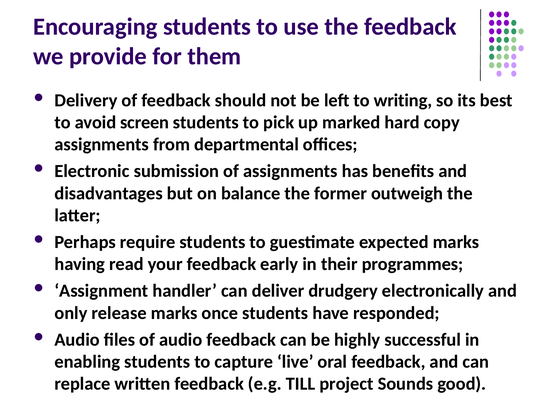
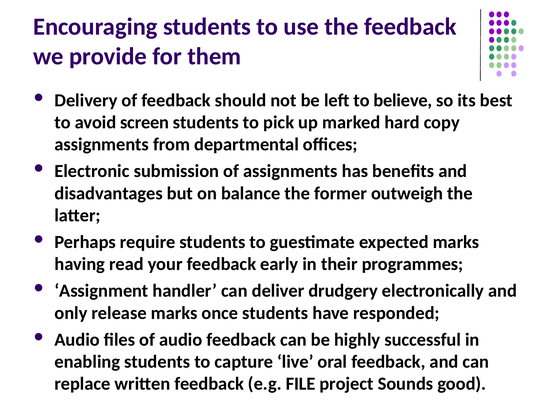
writing: writing -> believe
TILL: TILL -> FILE
